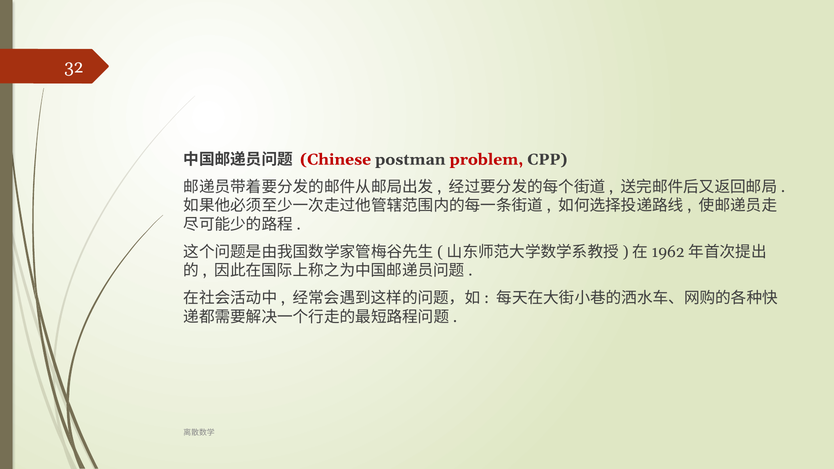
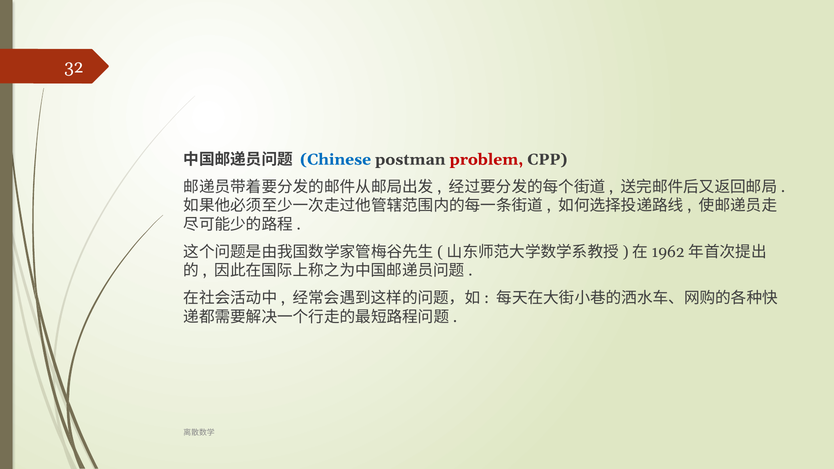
Chinese colour: red -> blue
